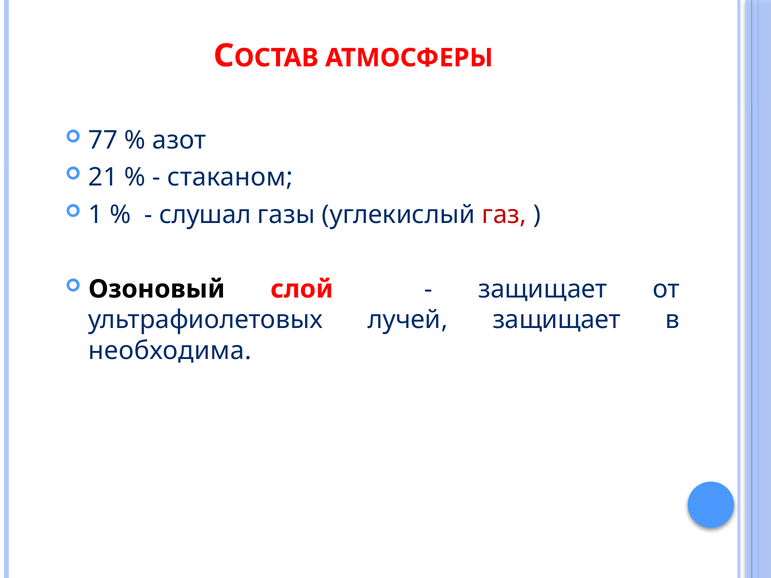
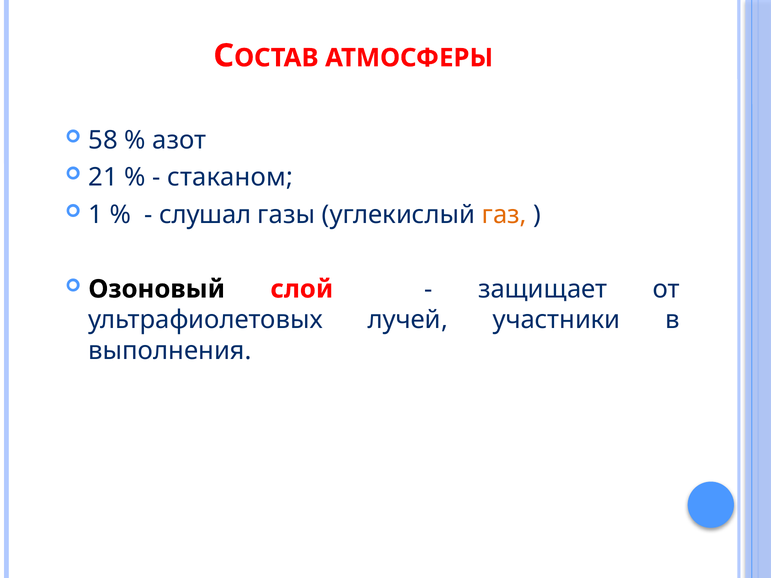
77: 77 -> 58
газ colour: red -> orange
лучей защищает: защищает -> участники
необходима: необходима -> выполнения
